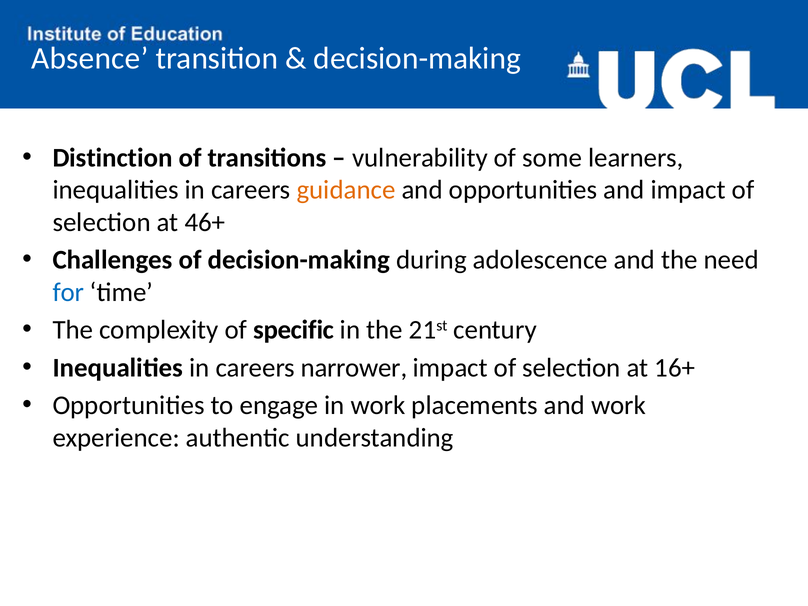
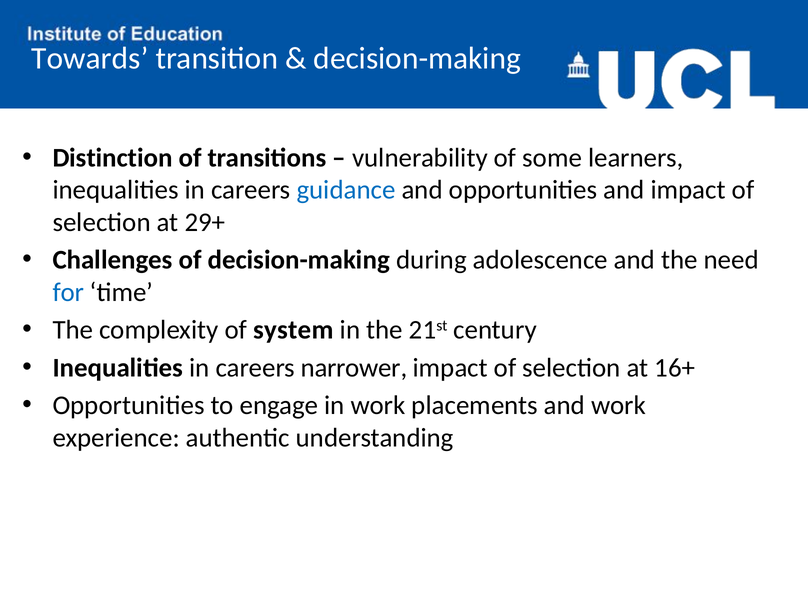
Absence: Absence -> Towards
guidance colour: orange -> blue
46+: 46+ -> 29+
specific: specific -> system
